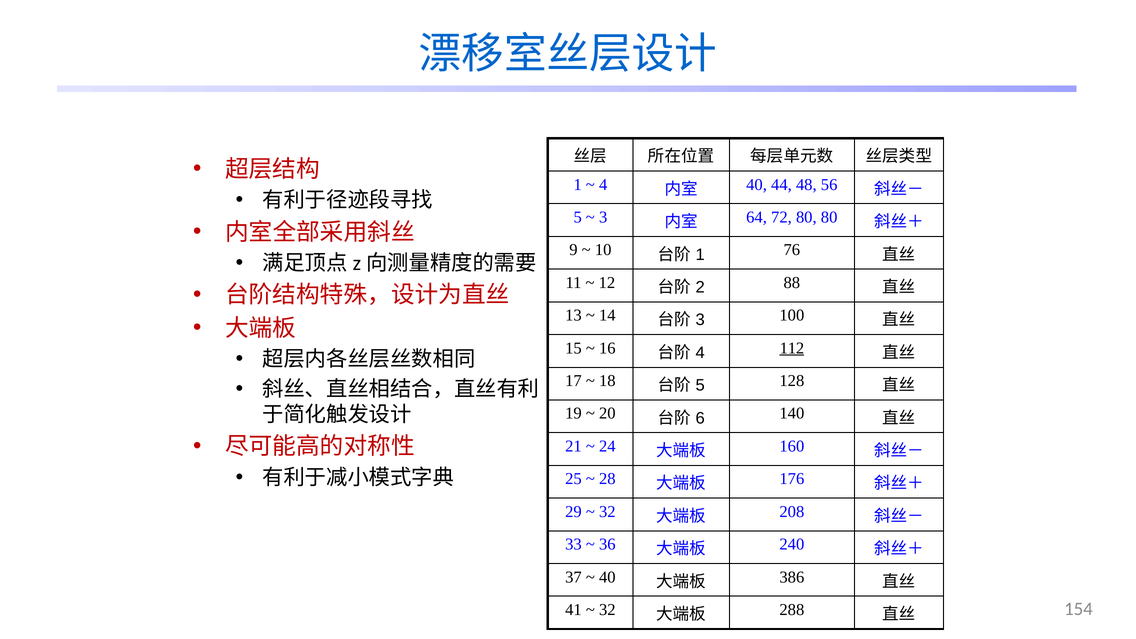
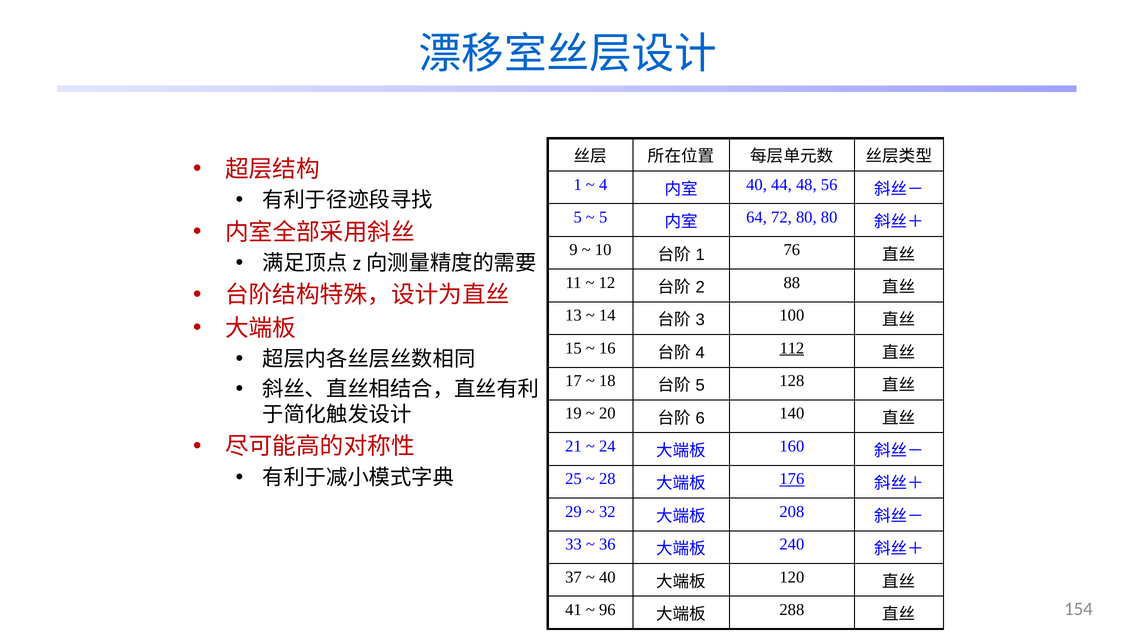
3 at (603, 217): 3 -> 5
176 underline: none -> present
386: 386 -> 120
32 at (607, 610): 32 -> 96
